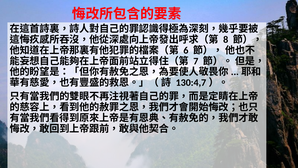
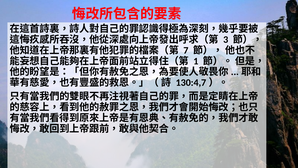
8: 8 -> 3
6: 6 -> 7
7: 7 -> 1
